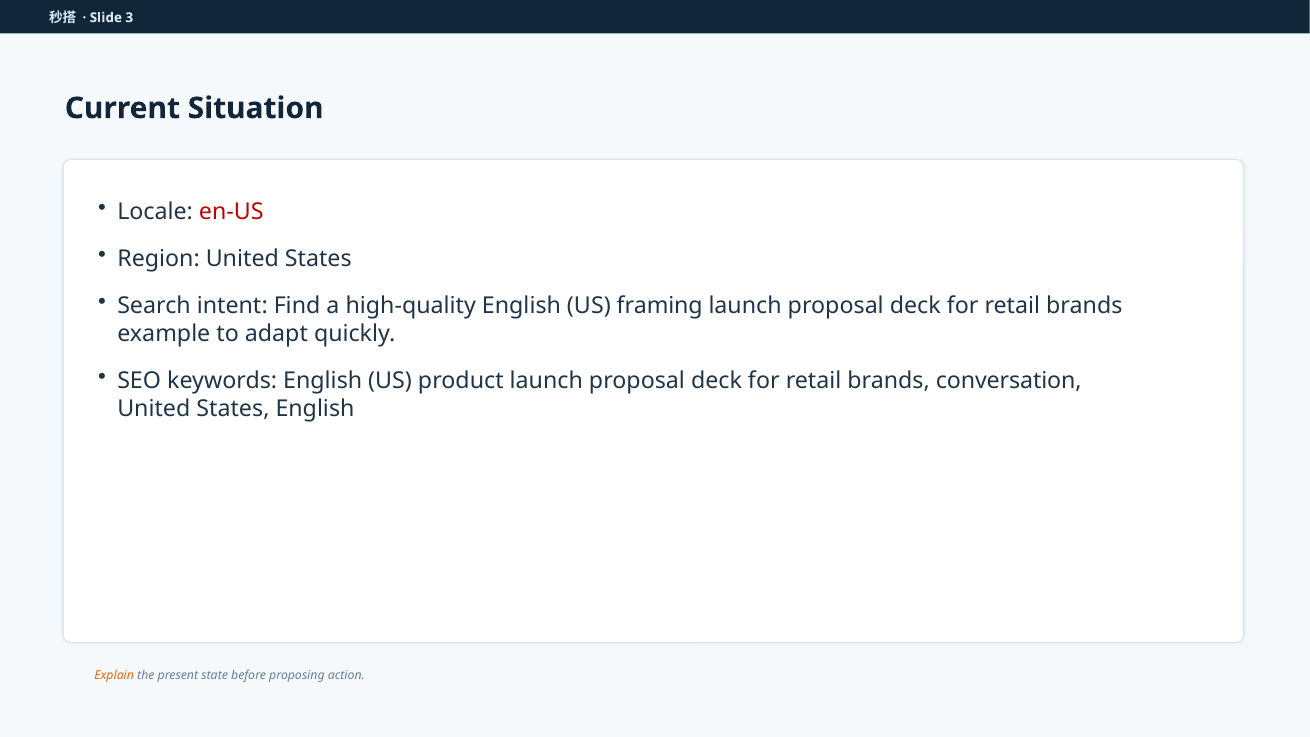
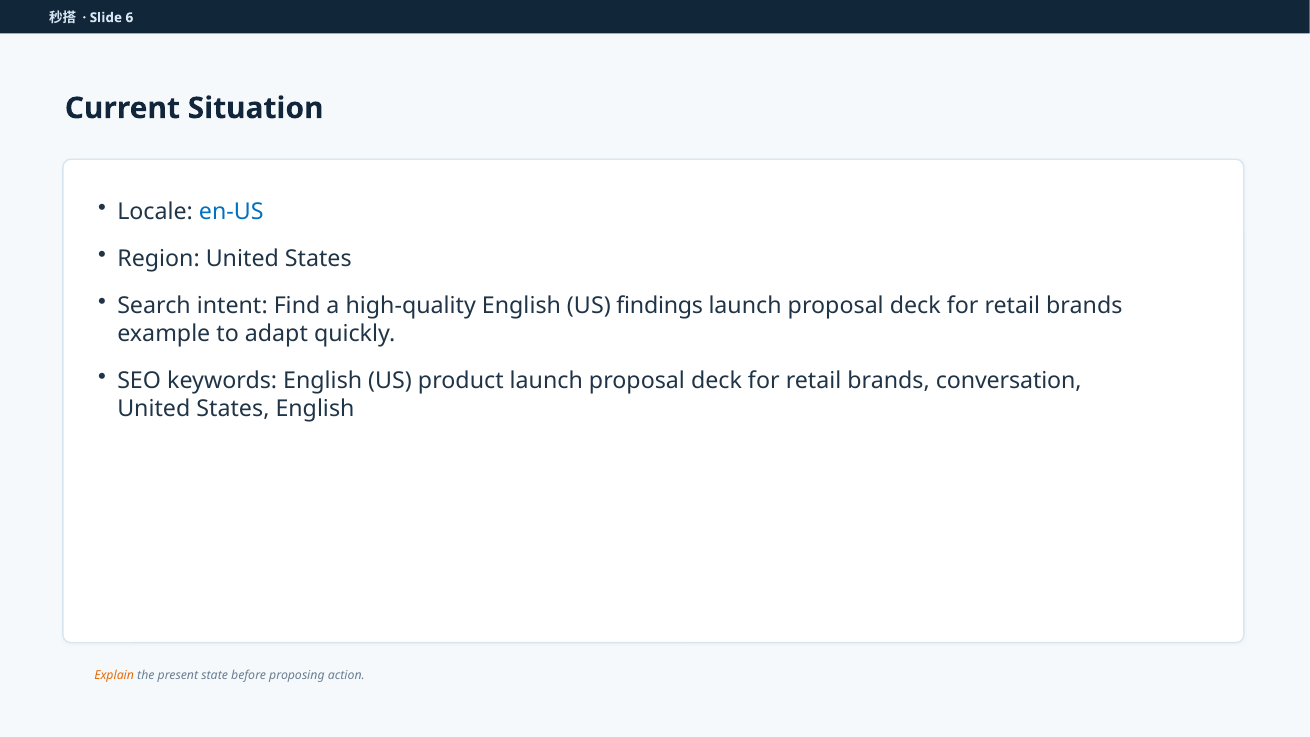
3: 3 -> 6
en-US colour: red -> blue
framing: framing -> findings
